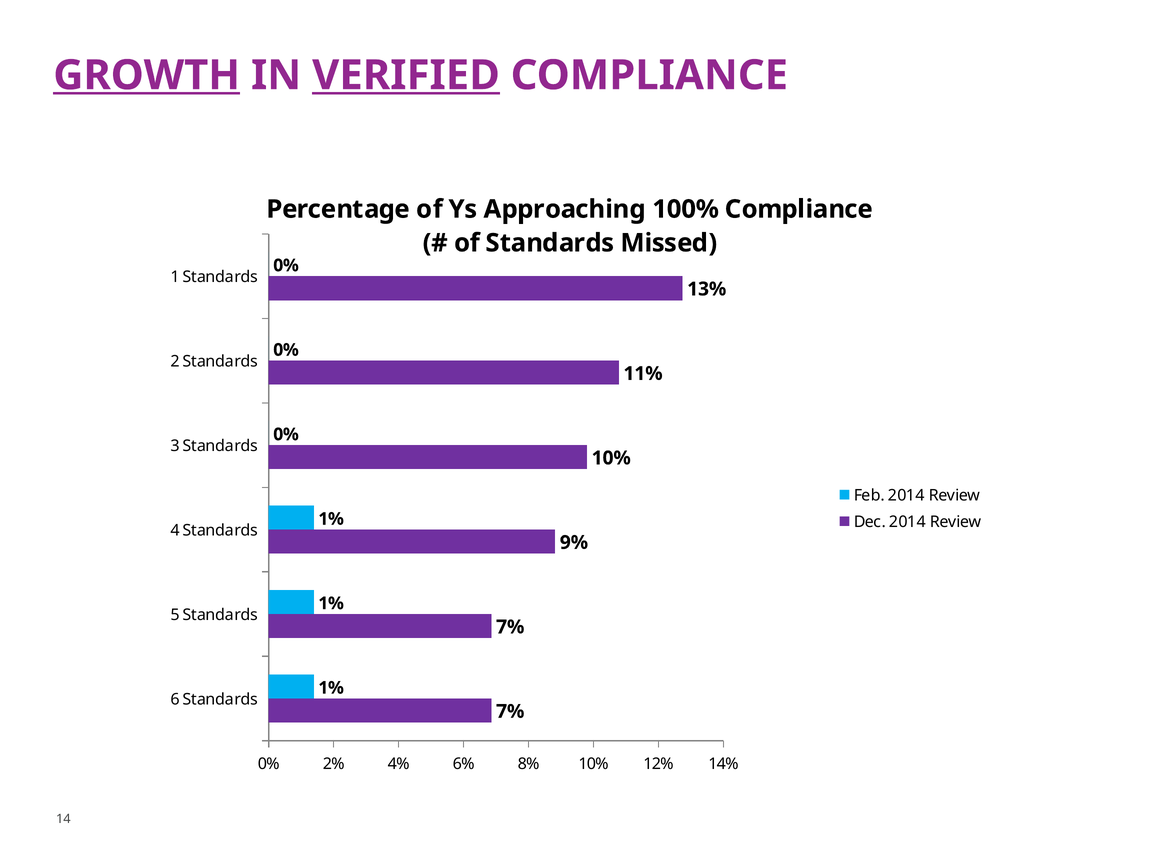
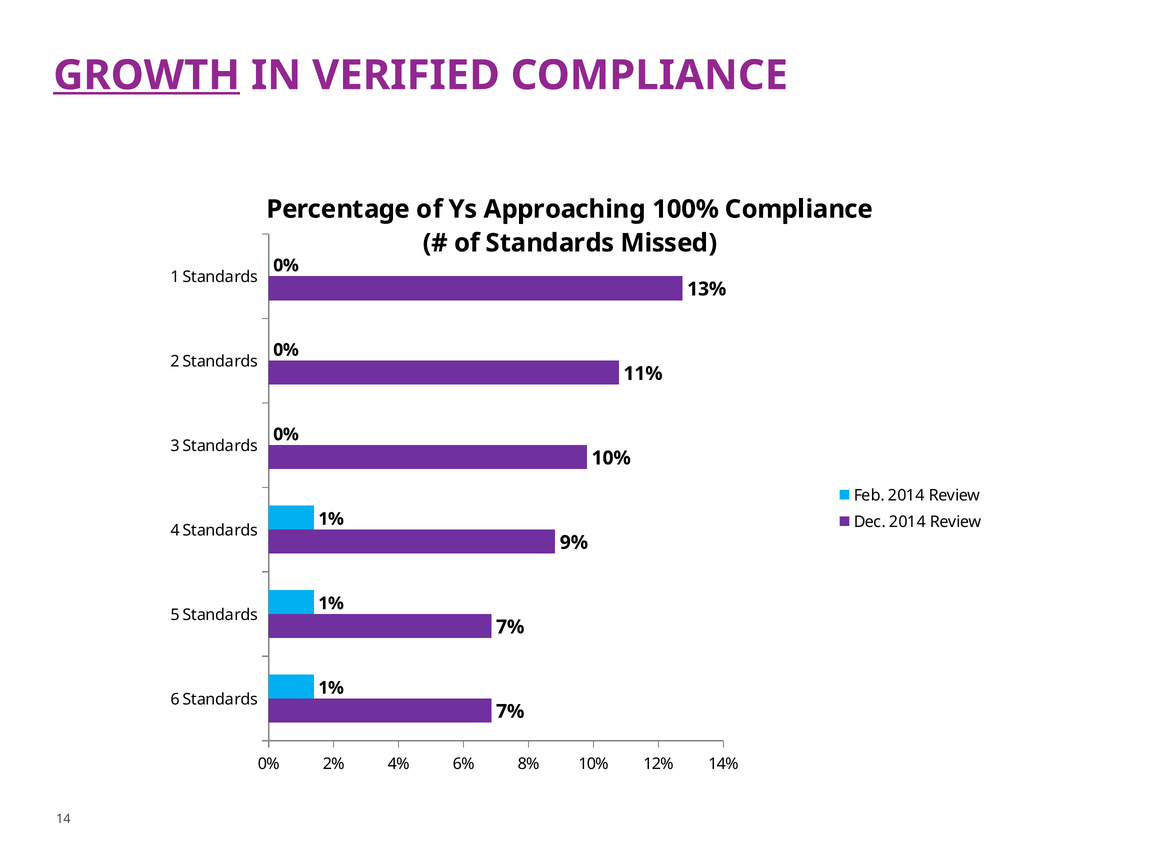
VERIFIED underline: present -> none
